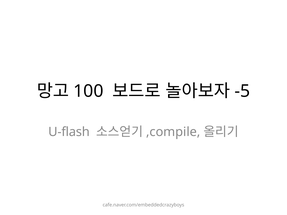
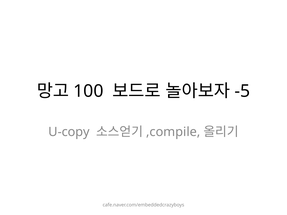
U-flash: U-flash -> U-copy
